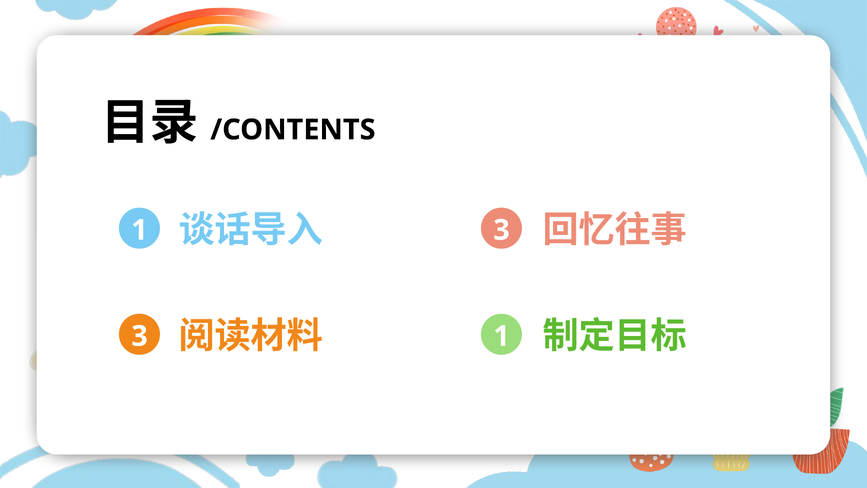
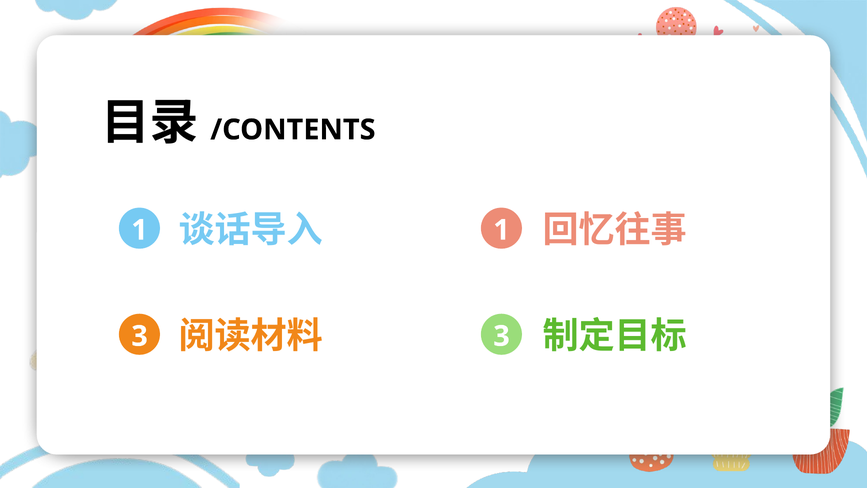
1 3: 3 -> 1
3 1: 1 -> 3
